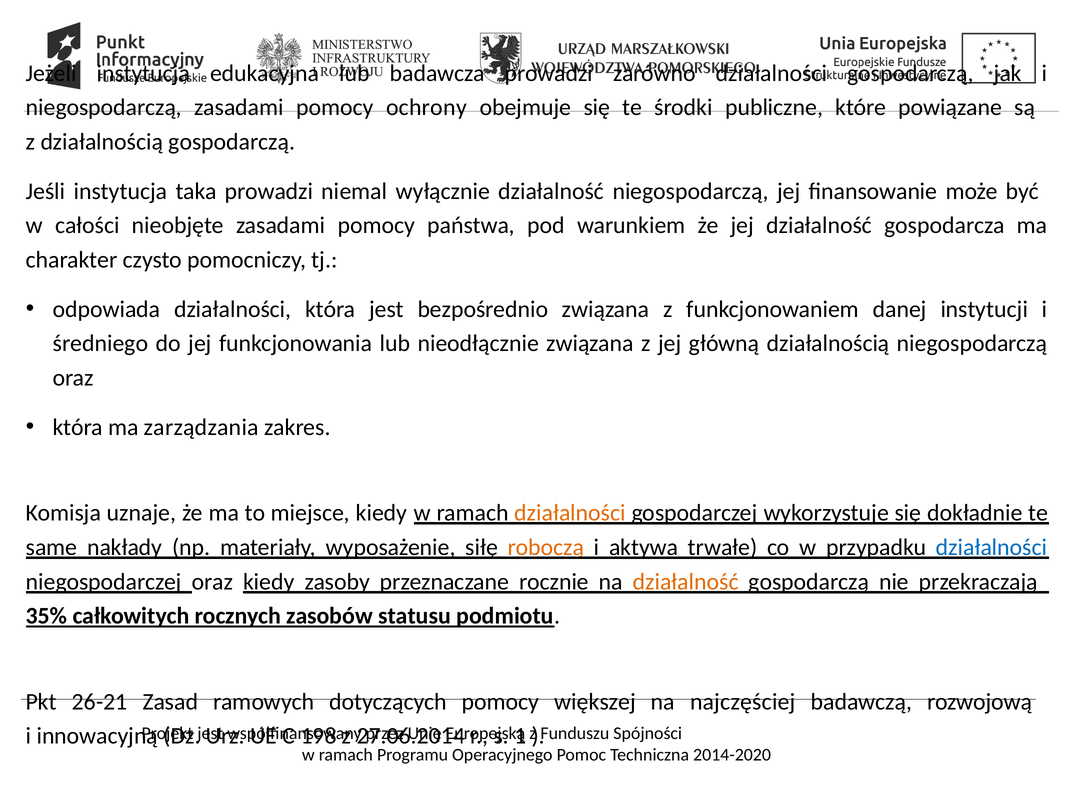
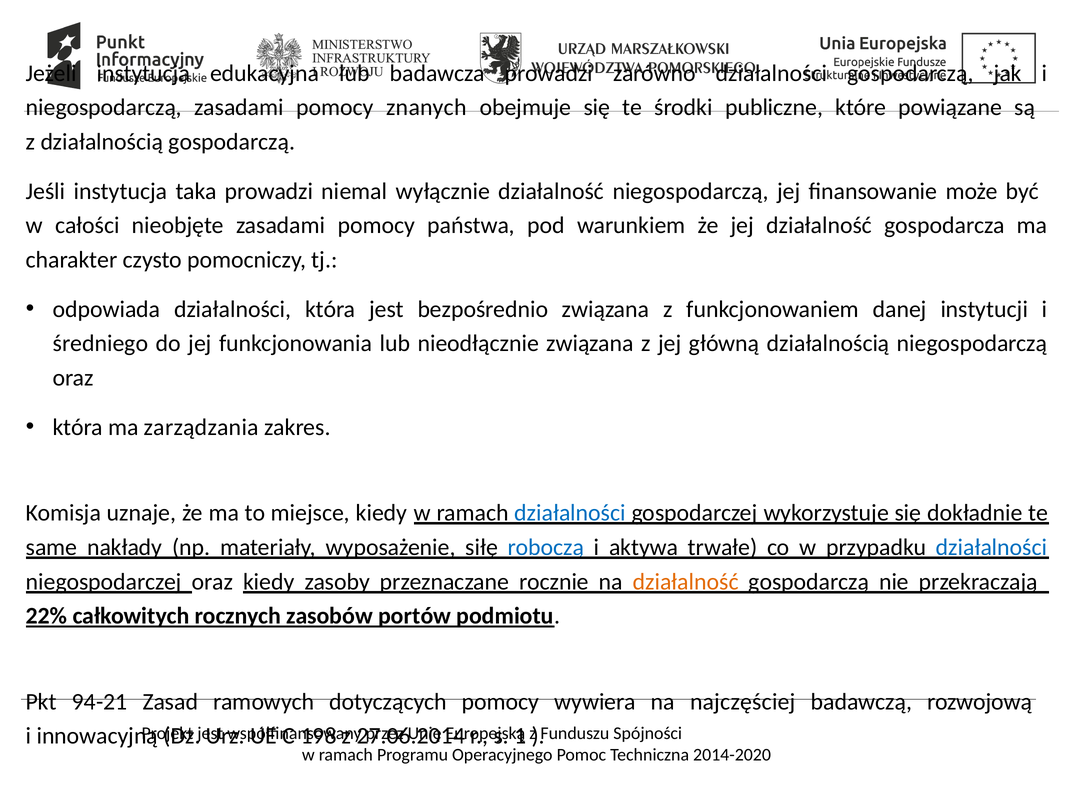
ochrony: ochrony -> znanych
działalności at (570, 513) colour: orange -> blue
roboczą colour: orange -> blue
35%: 35% -> 22%
statusu: statusu -> portów
26-21: 26-21 -> 94-21
większej: większej -> wywiera
